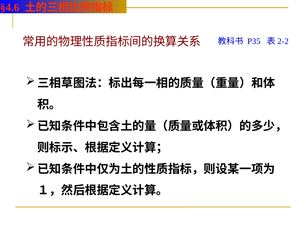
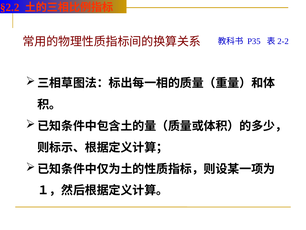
§4.6: §4.6 -> §2.2
